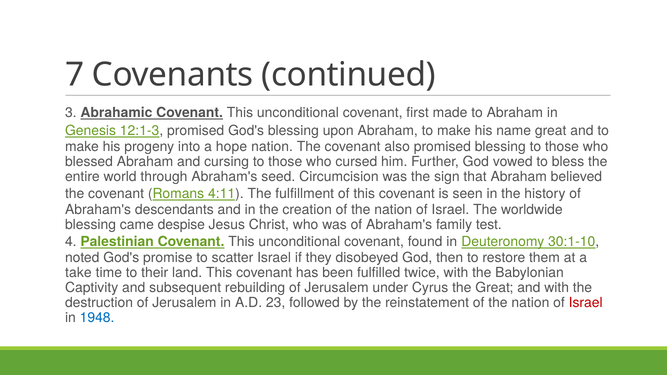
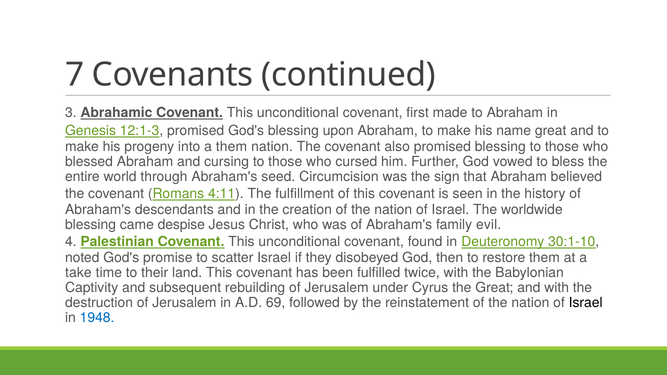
a hope: hope -> them
test: test -> evil
23: 23 -> 69
Israel at (586, 303) colour: red -> black
